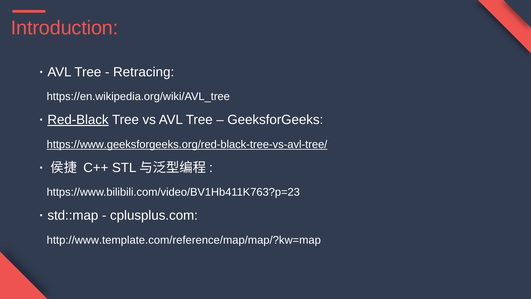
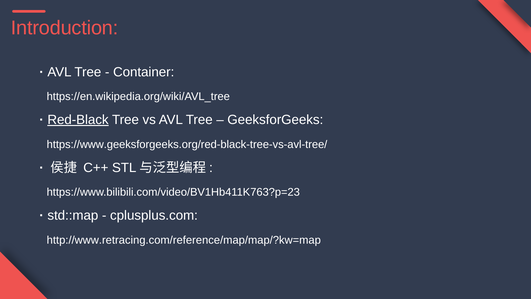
Retracing: Retracing -> Container
https://www.geeksforgeeks.org/red-black-tree-vs-avl-tree/ underline: present -> none
http://www.template.com/reference/map/map/?kw=map: http://www.template.com/reference/map/map/?kw=map -> http://www.retracing.com/reference/map/map/?kw=map
